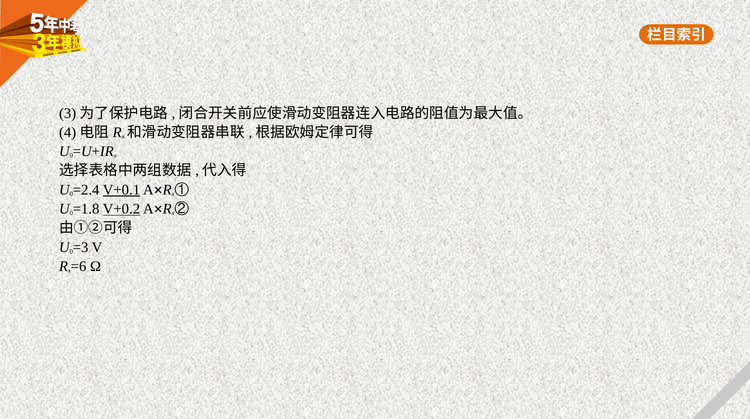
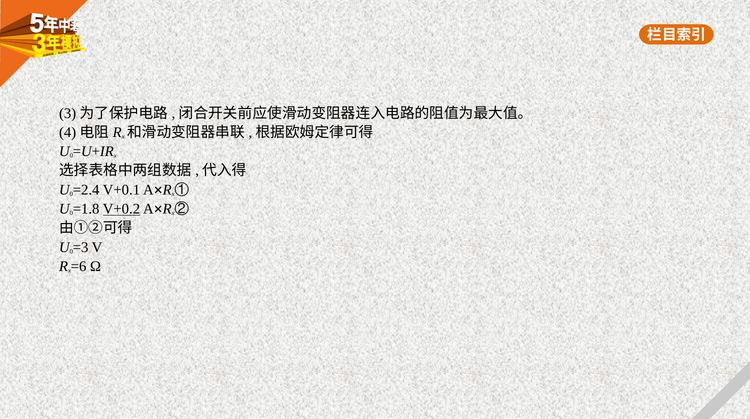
V+0.1 underline: present -> none
